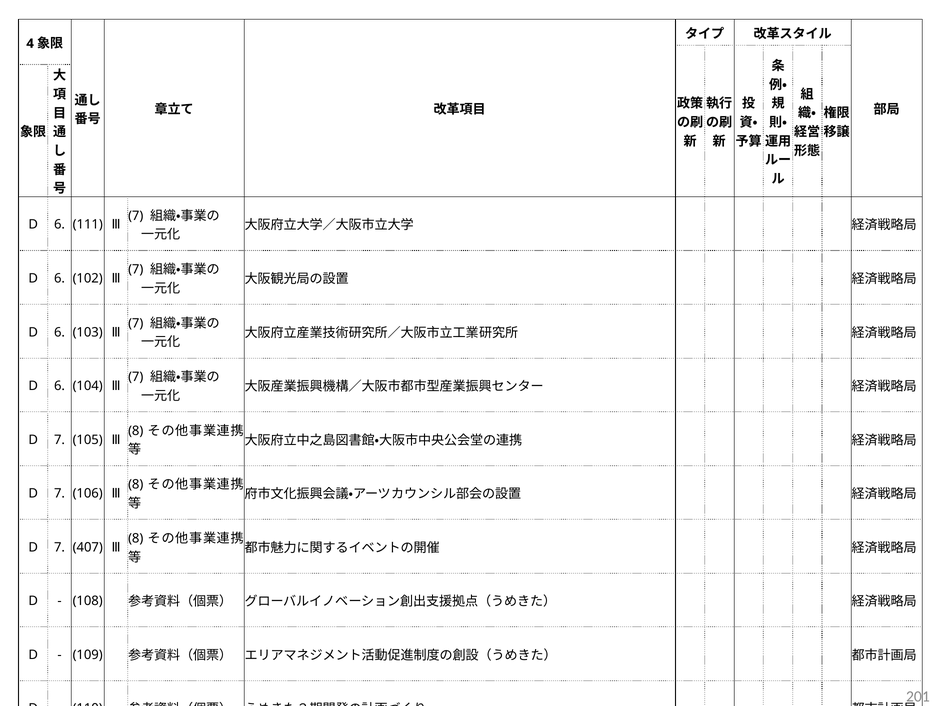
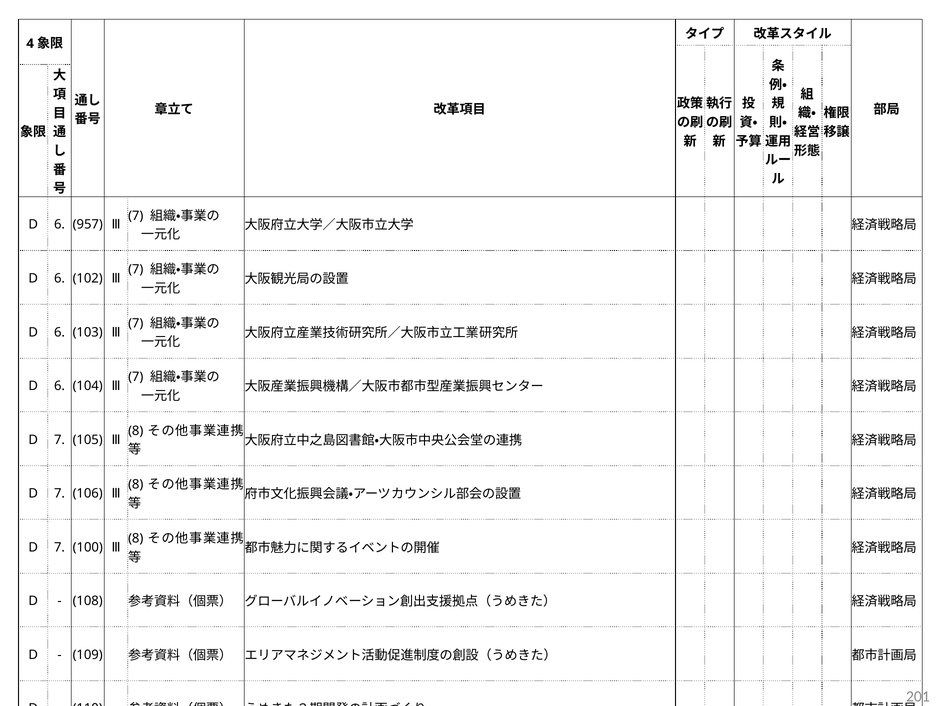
111: 111 -> 957
407: 407 -> 100
